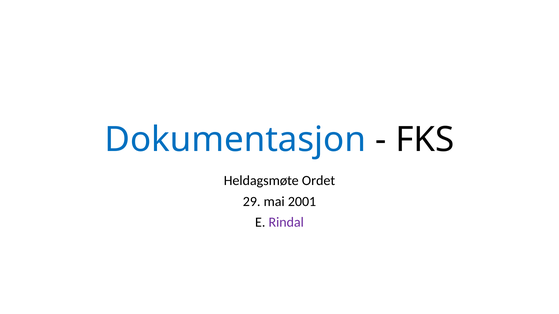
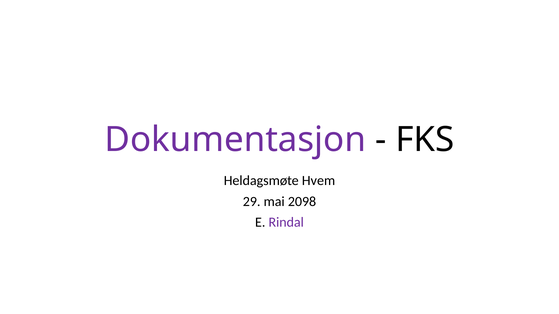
Dokumentasjon colour: blue -> purple
Ordet: Ordet -> Hvem
2001: 2001 -> 2098
